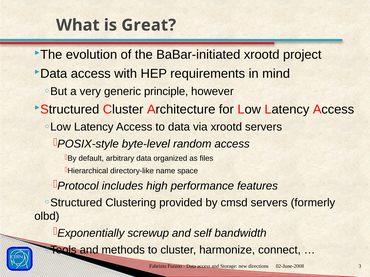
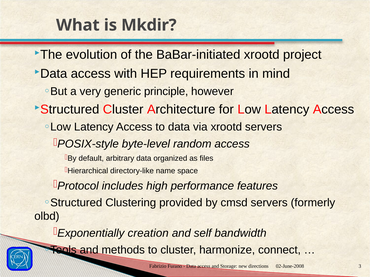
Great: Great -> Mkdir
screwup: screwup -> creation
